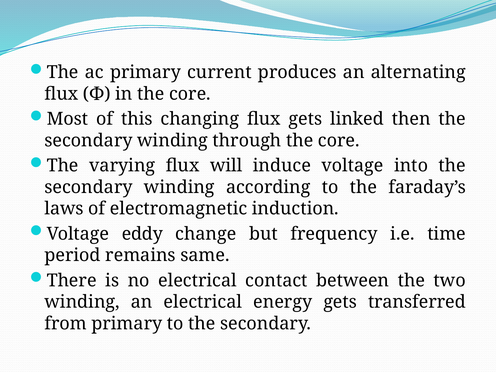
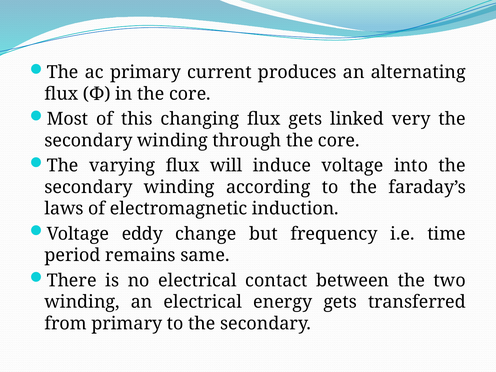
then: then -> very
